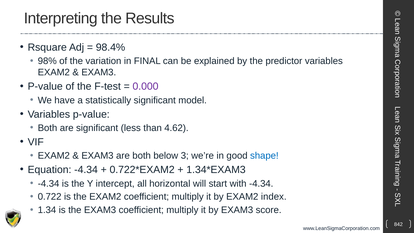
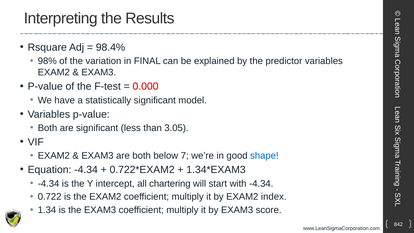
0.000 colour: purple -> red
4.62: 4.62 -> 3.05
3: 3 -> 7
horizontal: horizontal -> chartering
